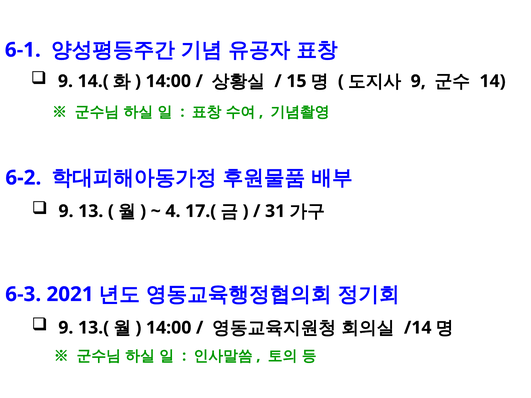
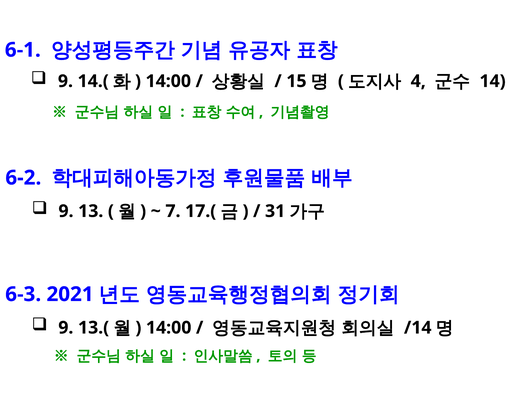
9 at (418, 81): 9 -> 4
4: 4 -> 7
